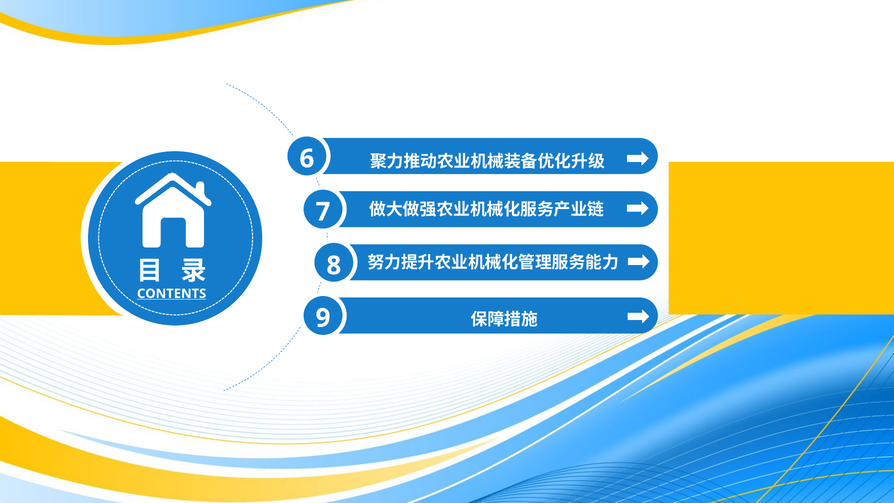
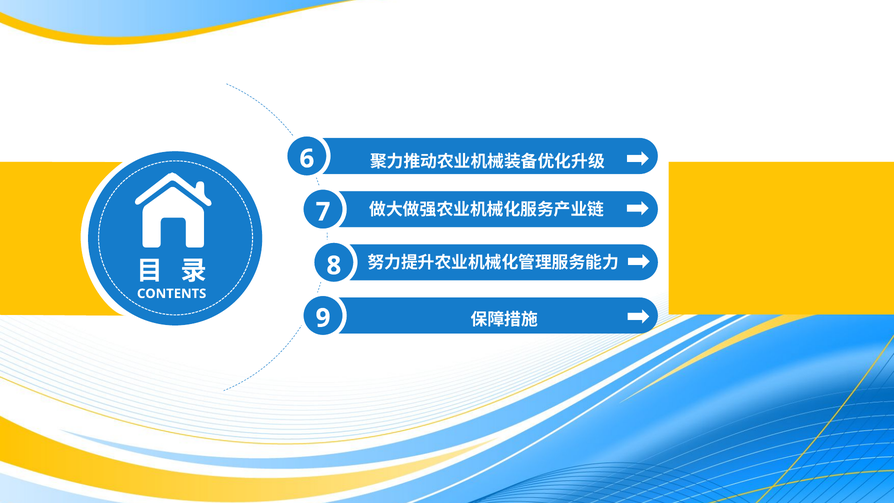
CONTENTS underline: present -> none
